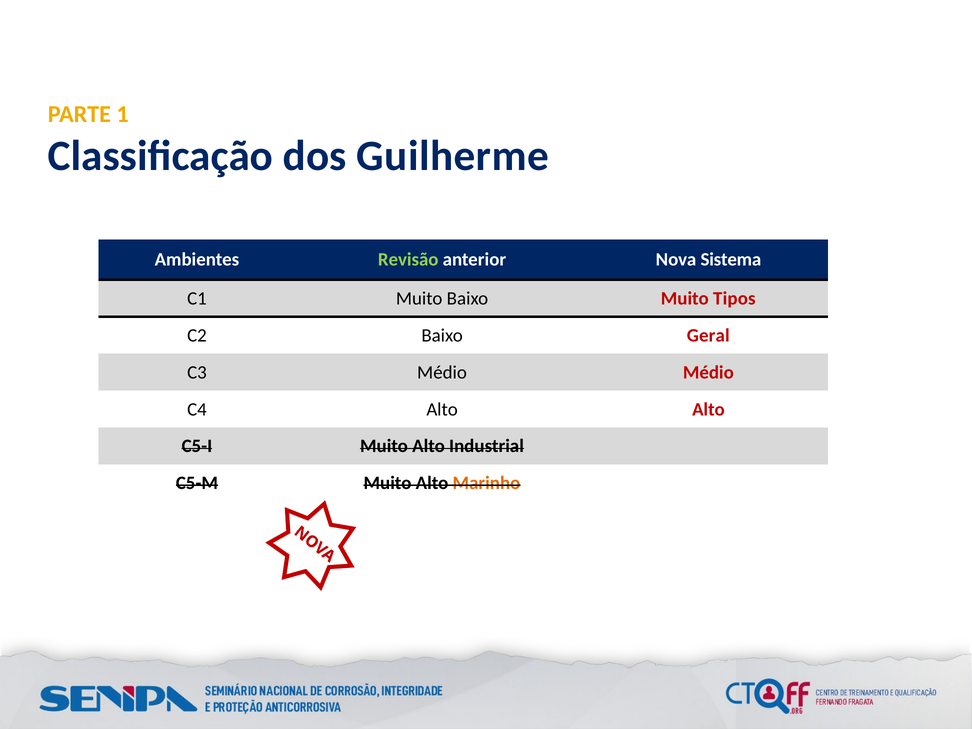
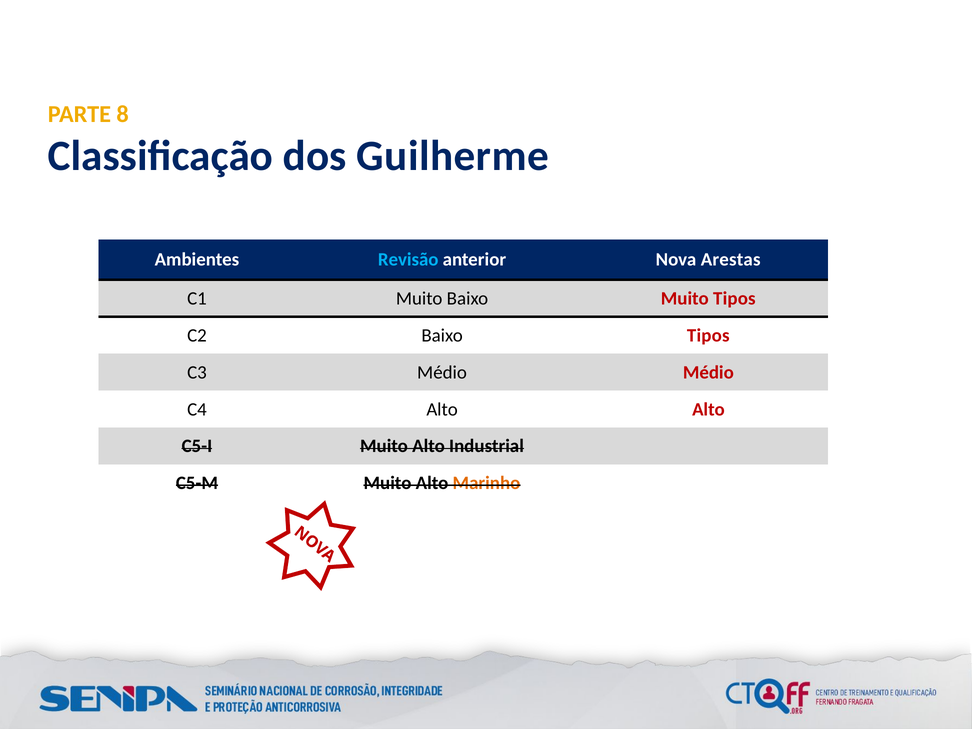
1: 1 -> 8
Revisão colour: light green -> light blue
Sistema: Sistema -> Arestas
Baixo Geral: Geral -> Tipos
